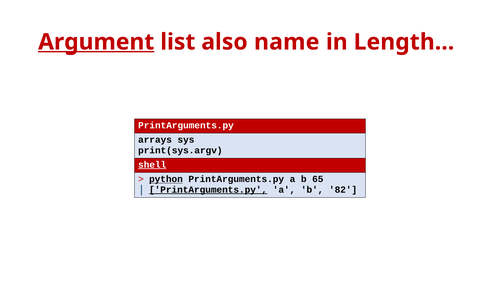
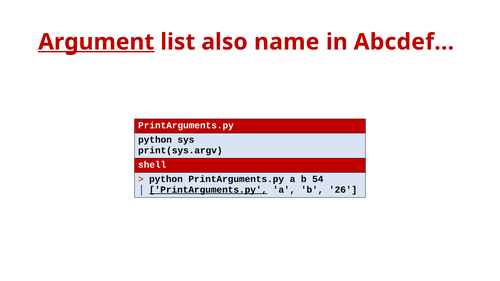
Length: Length -> Abcdef
arrays at (155, 140): arrays -> python
shell underline: present -> none
python at (166, 179) underline: present -> none
65: 65 -> 54
82: 82 -> 26
